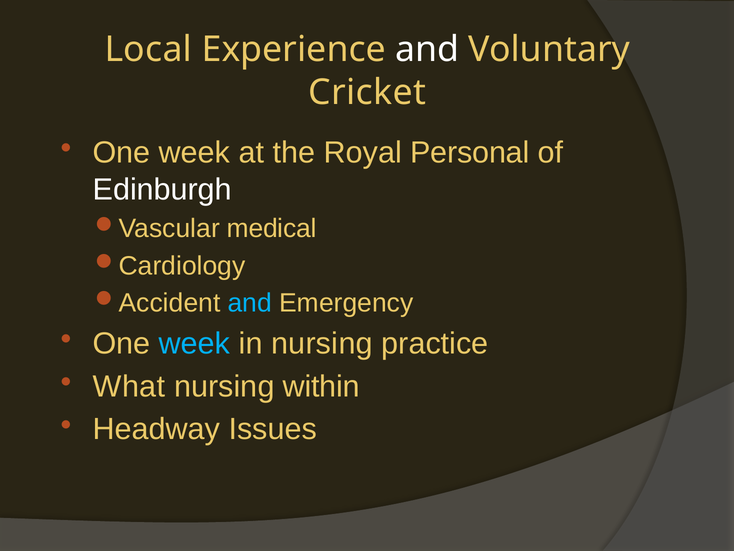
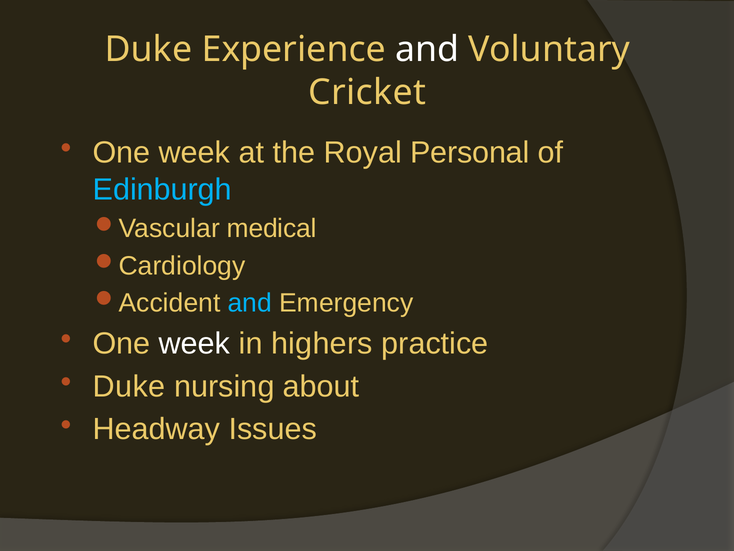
Local at (148, 50): Local -> Duke
Edinburgh colour: white -> light blue
week at (195, 343) colour: light blue -> white
in nursing: nursing -> highers
What at (129, 386): What -> Duke
within: within -> about
